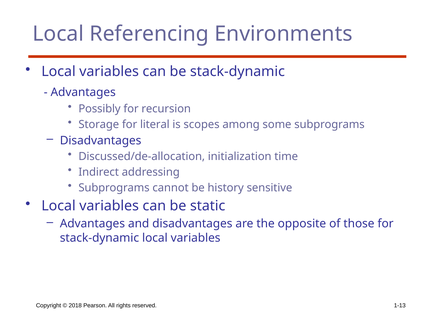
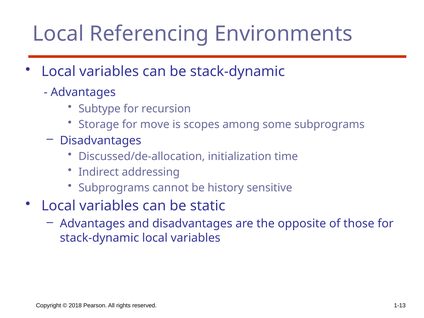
Possibly: Possibly -> Subtype
literal: literal -> move
